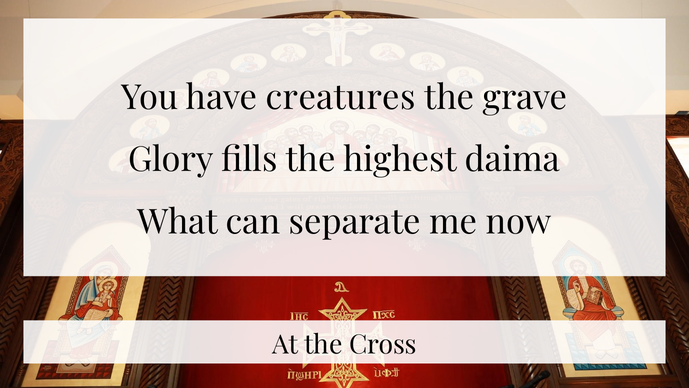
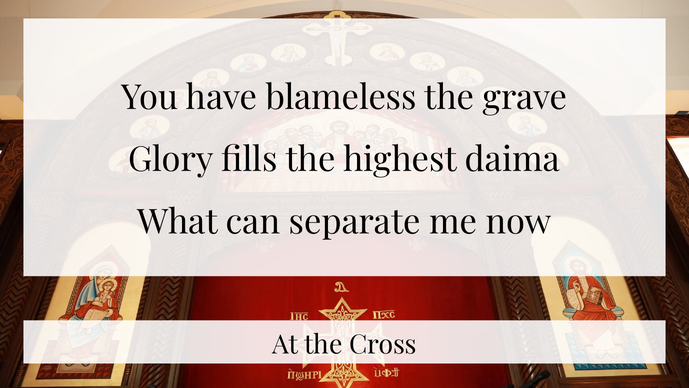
creatures: creatures -> blameless
